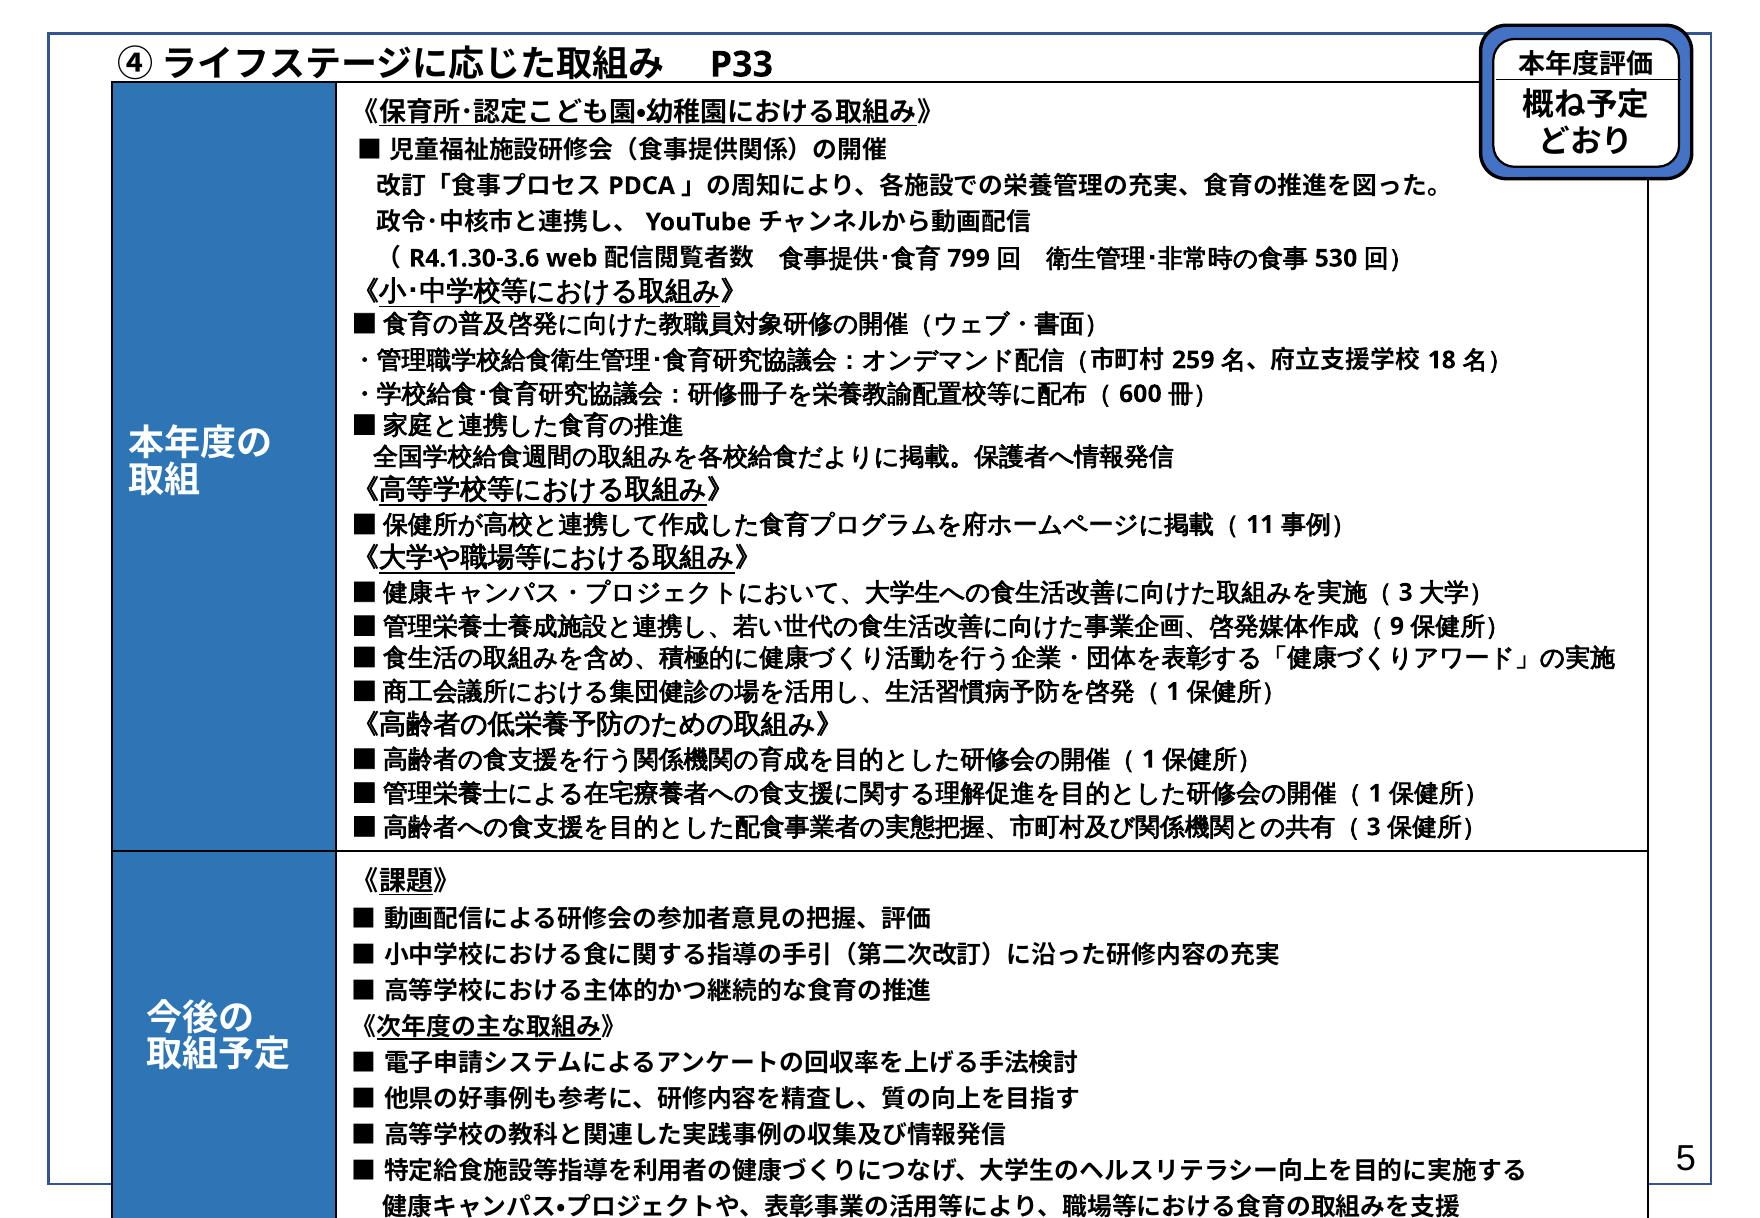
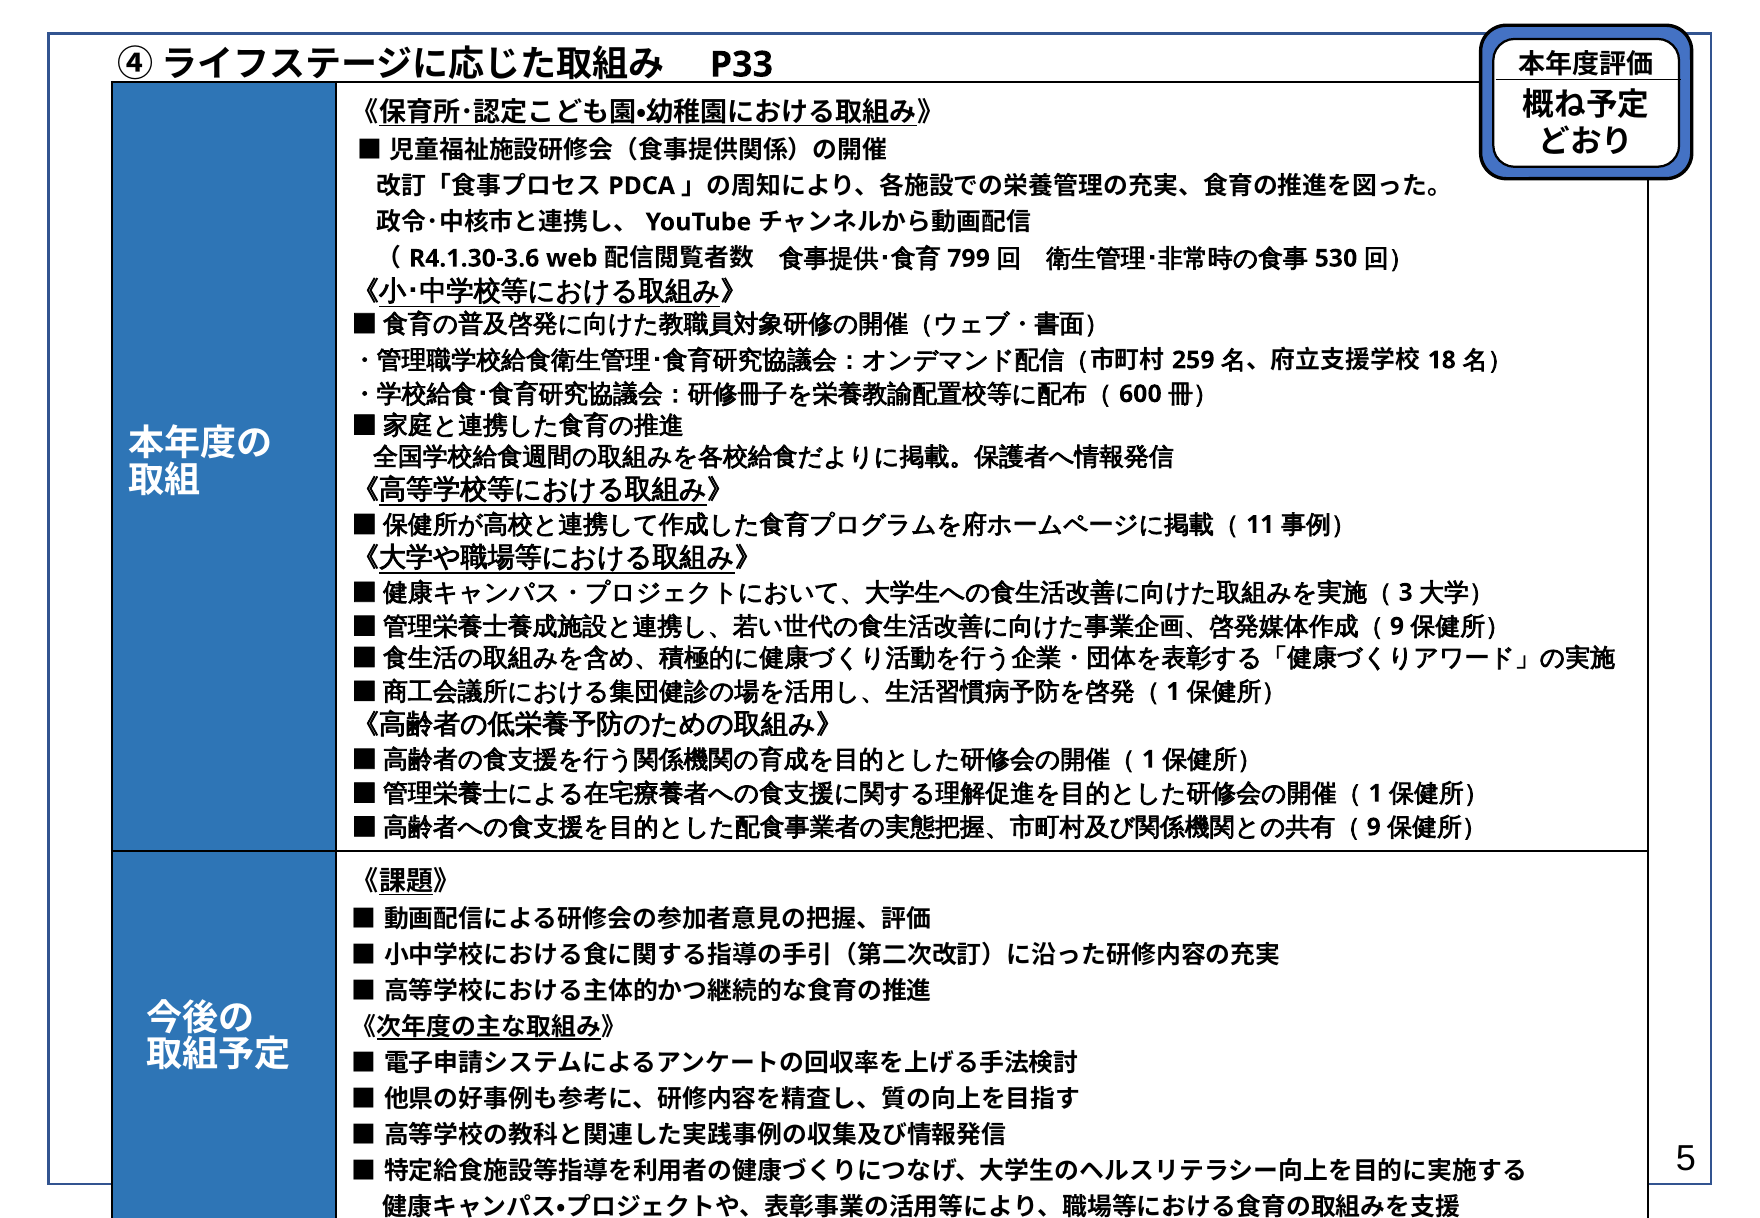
3 at (1374, 827): 3 -> 9
